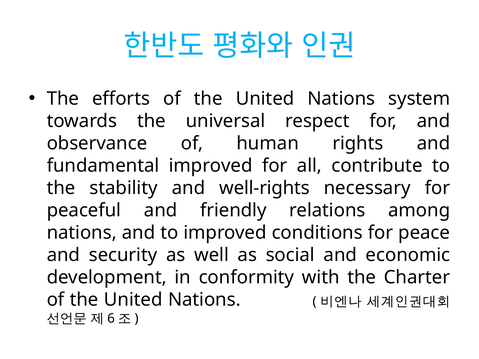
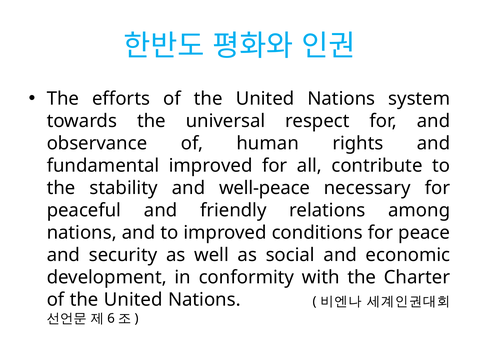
well-rights: well-rights -> well-peace
